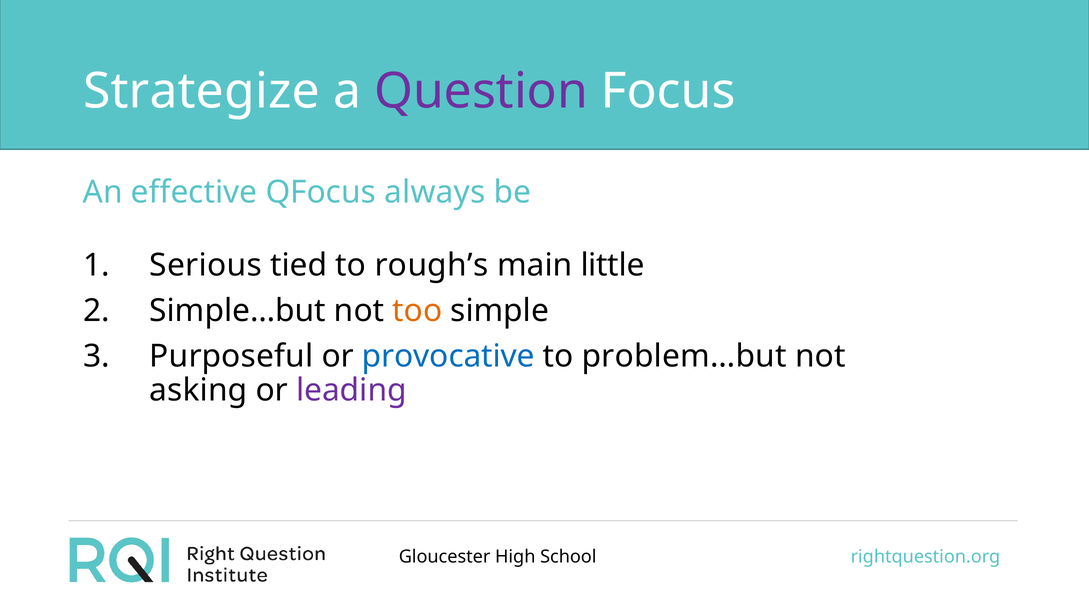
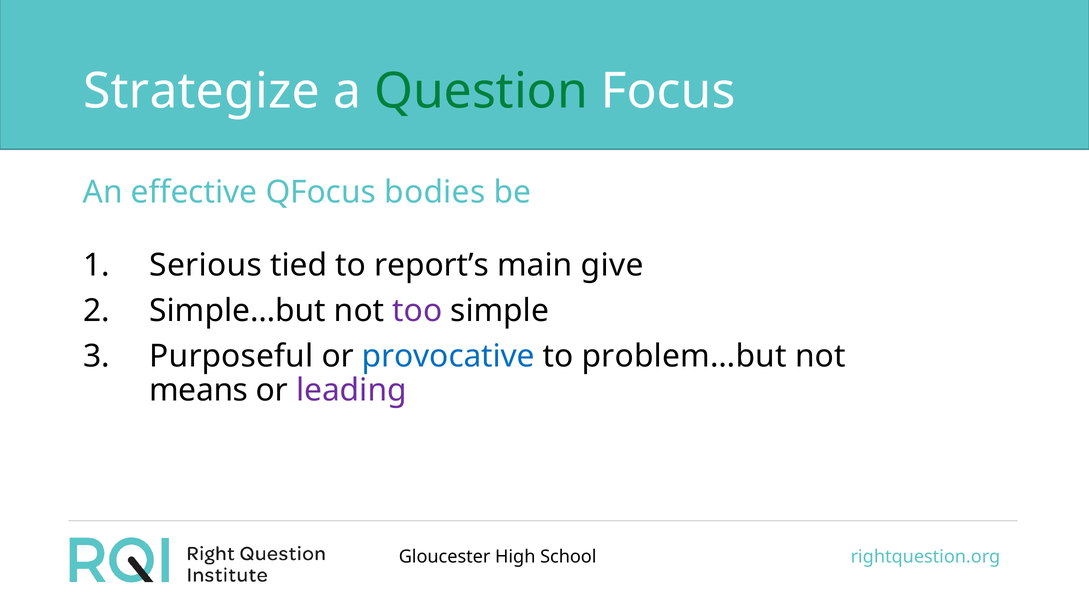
Question colour: purple -> green
always: always -> bodies
rough’s: rough’s -> report’s
little: little -> give
too colour: orange -> purple
asking: asking -> means
